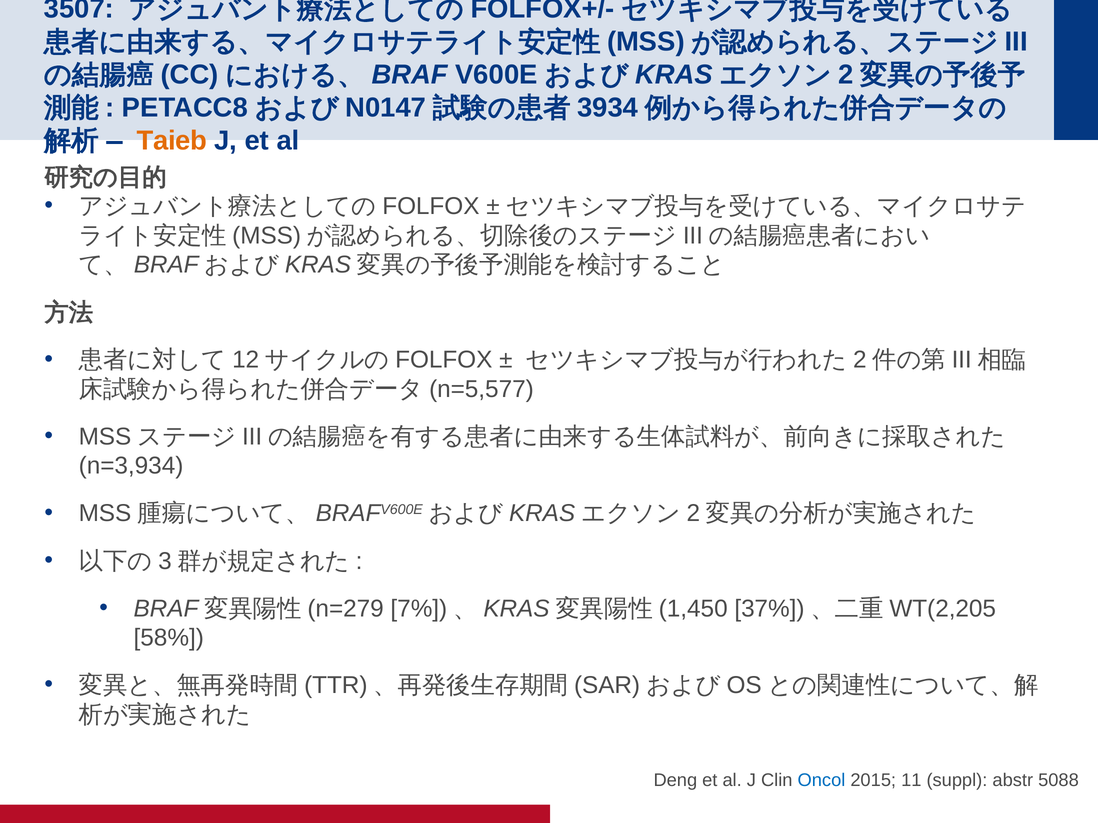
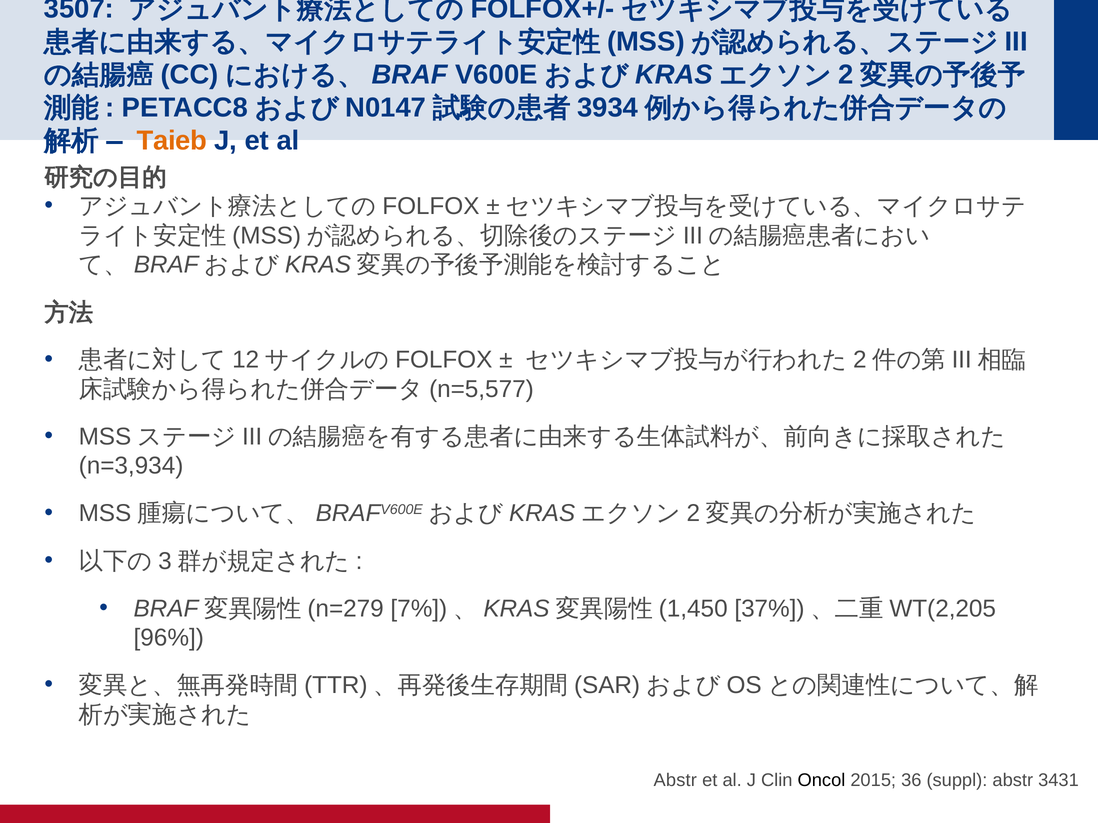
58%: 58% -> 96%
Deng at (675, 781): Deng -> Abstr
Oncol colour: blue -> black
11: 11 -> 36
5088: 5088 -> 3431
